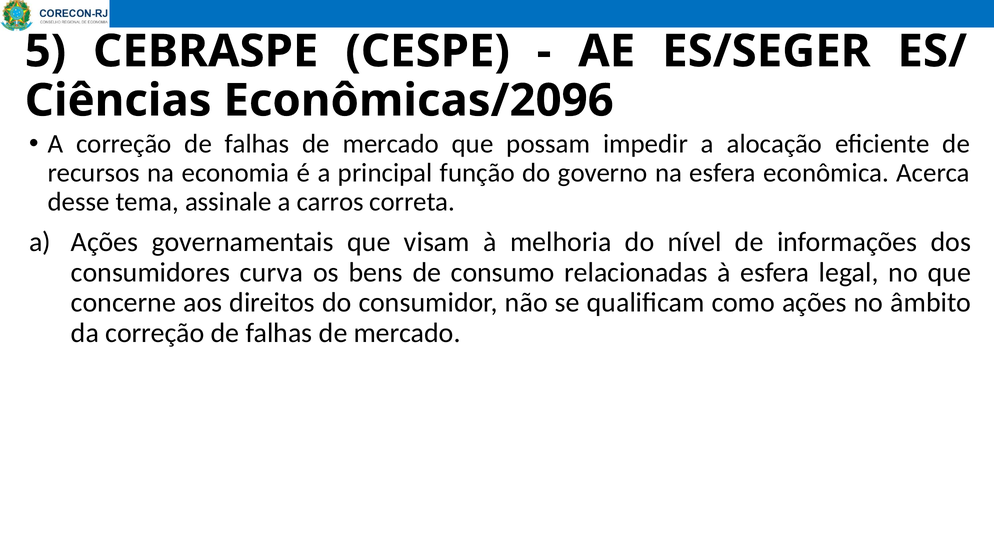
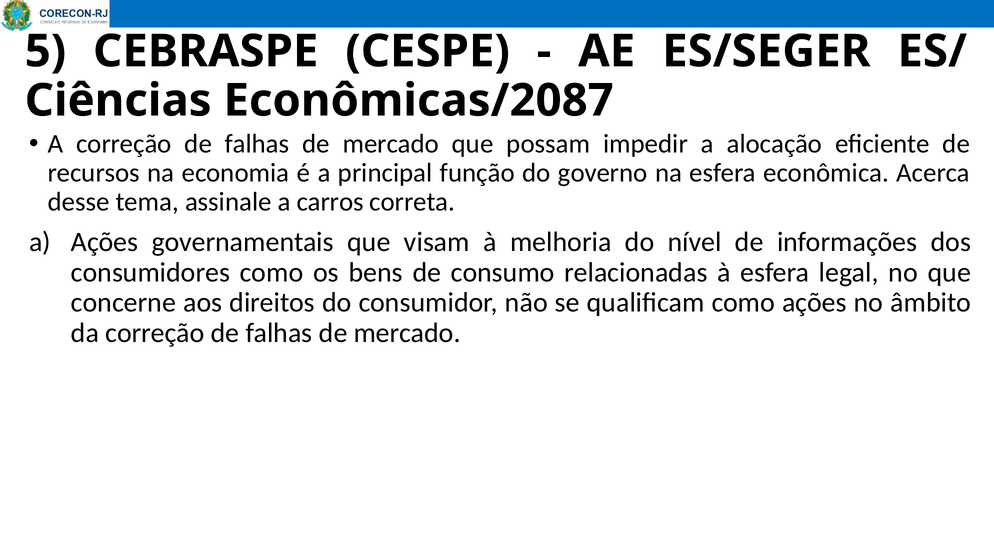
Econômicas/2096: Econômicas/2096 -> Econômicas/2087
consumidores curva: curva -> como
